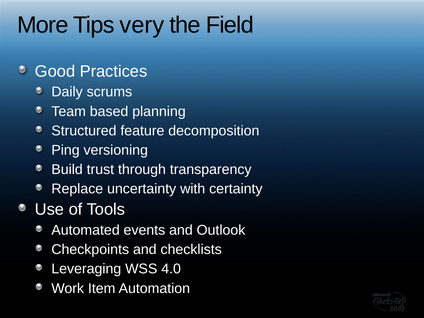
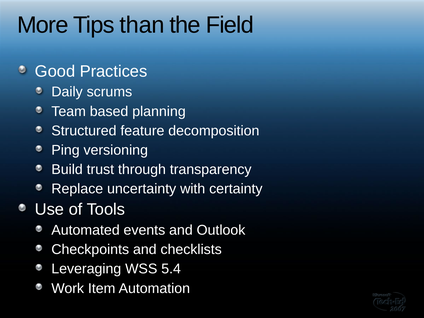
very: very -> than
4.0: 4.0 -> 5.4
